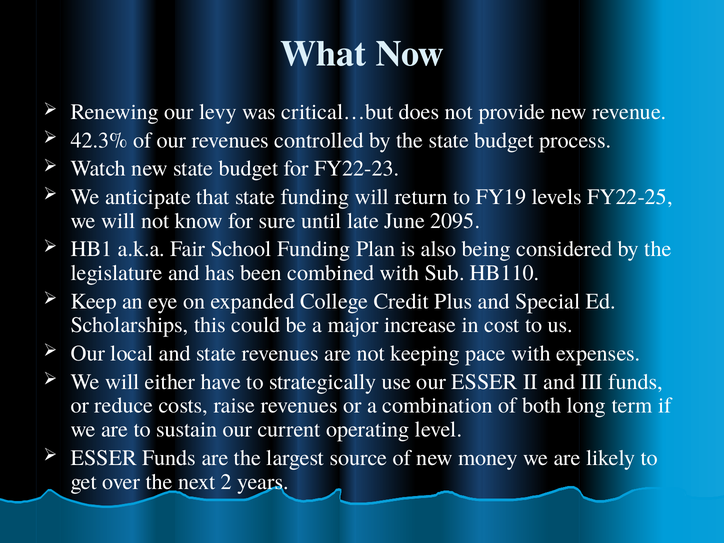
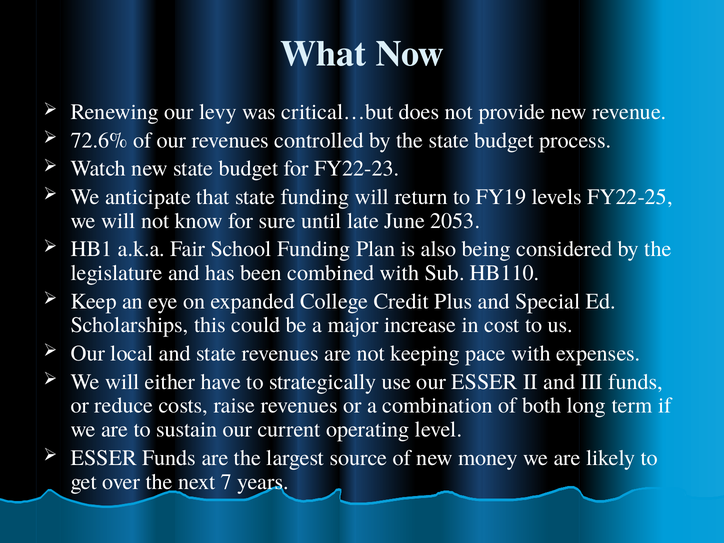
42.3%: 42.3% -> 72.6%
2095: 2095 -> 2053
2: 2 -> 7
